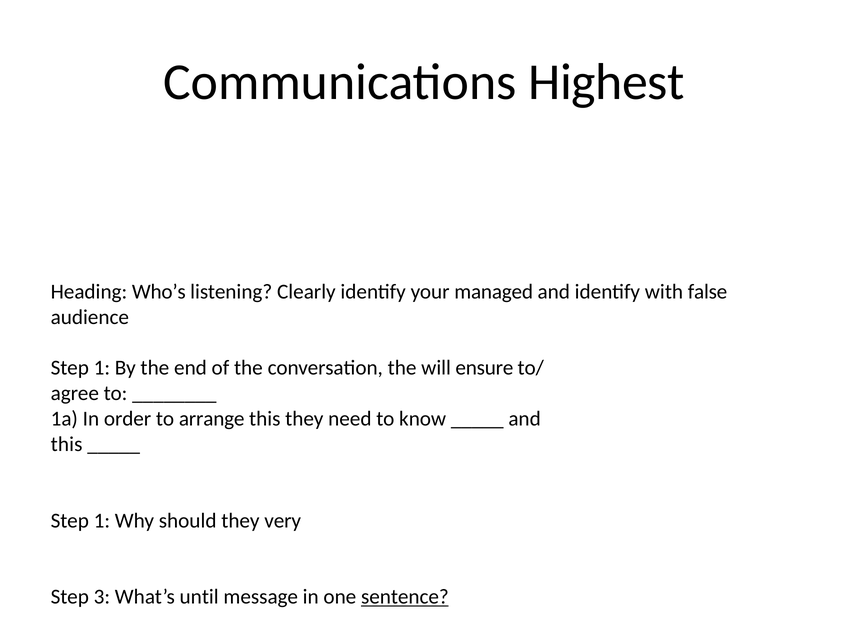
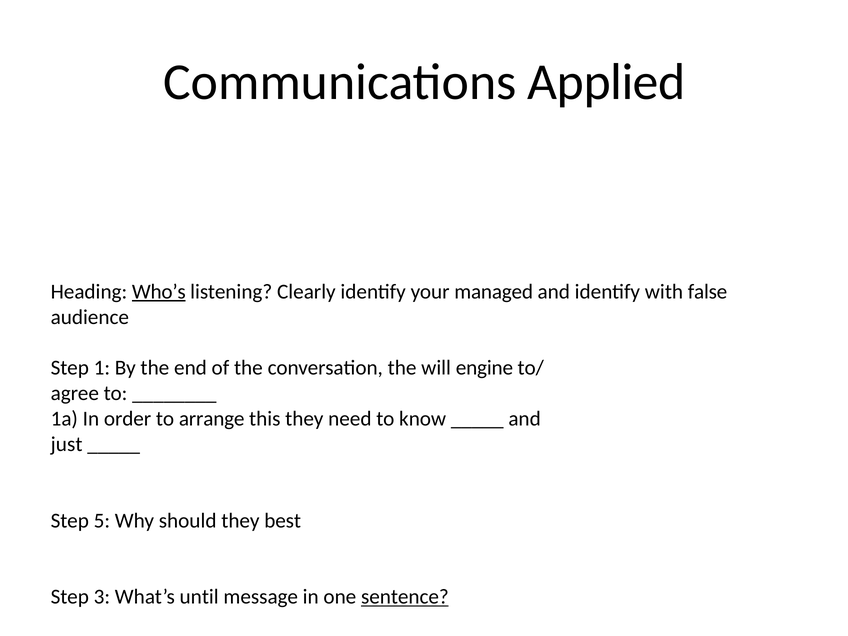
Highest: Highest -> Applied
Who’s underline: none -> present
ensure: ensure -> engine
this at (67, 444): this -> just
1 at (102, 521): 1 -> 5
very: very -> best
